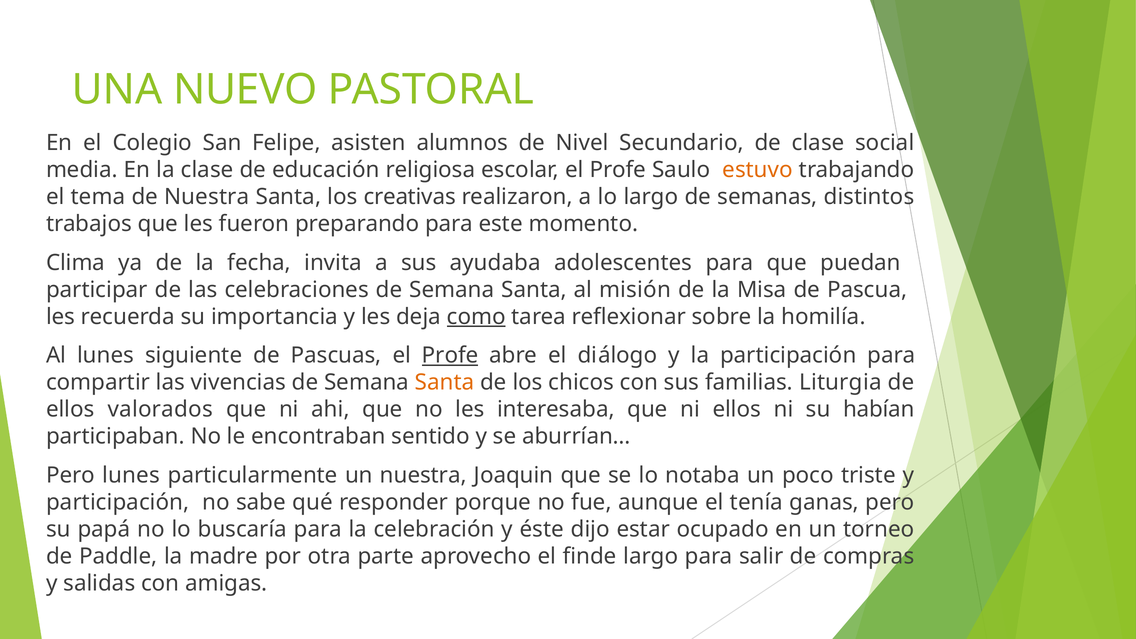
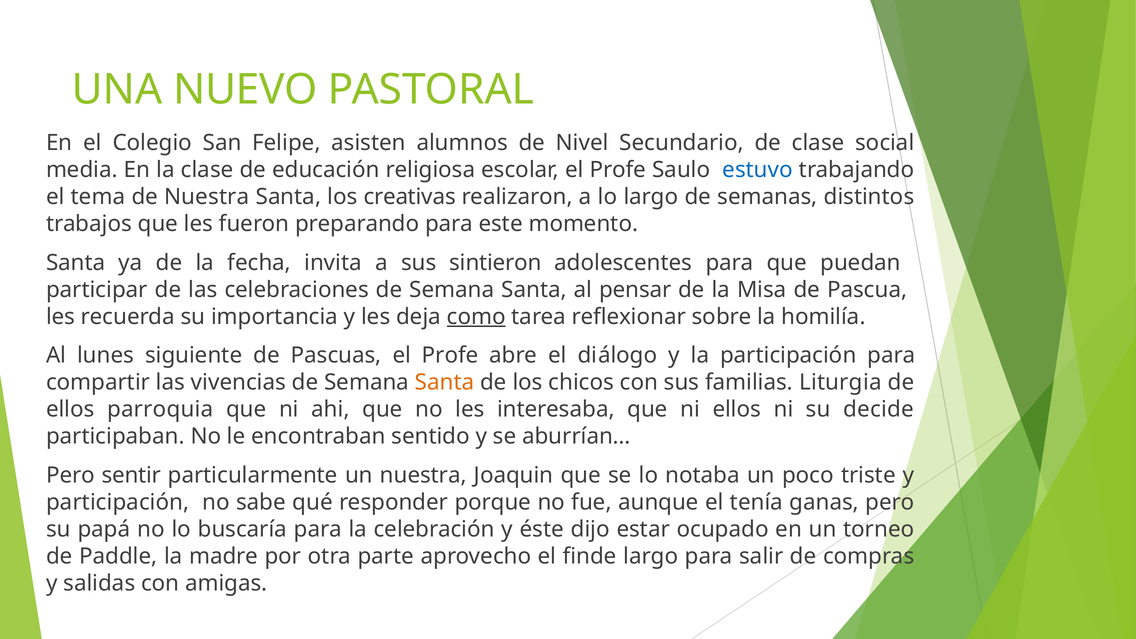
estuvo colour: orange -> blue
Clima at (76, 263): Clima -> Santa
ayudaba: ayudaba -> sintieron
misión: misión -> pensar
Profe at (450, 356) underline: present -> none
valorados: valorados -> parroquia
habían: habían -> decide
Pero lunes: lunes -> sentir
